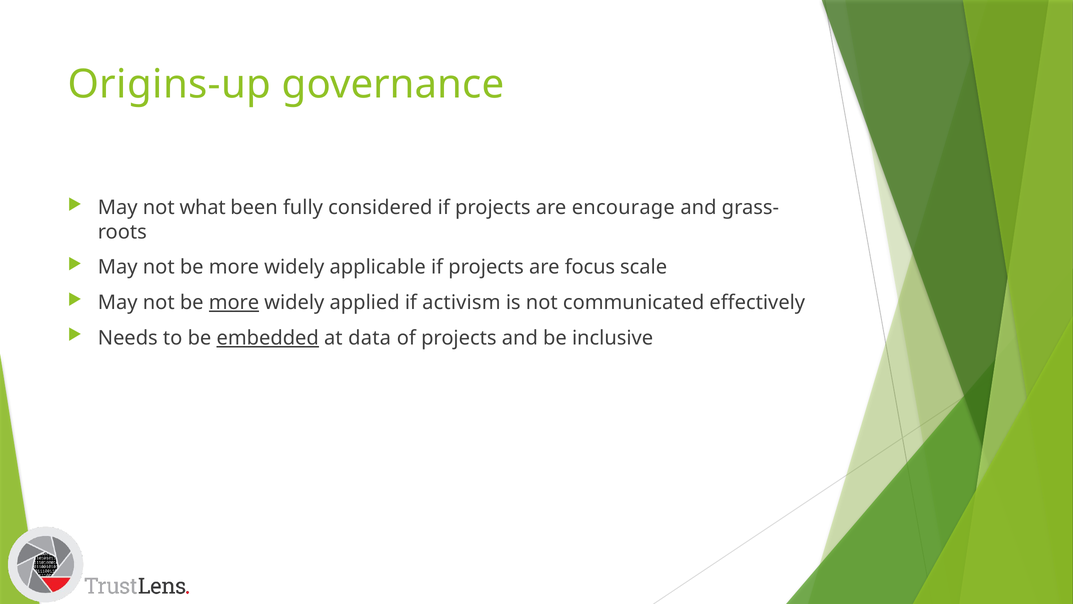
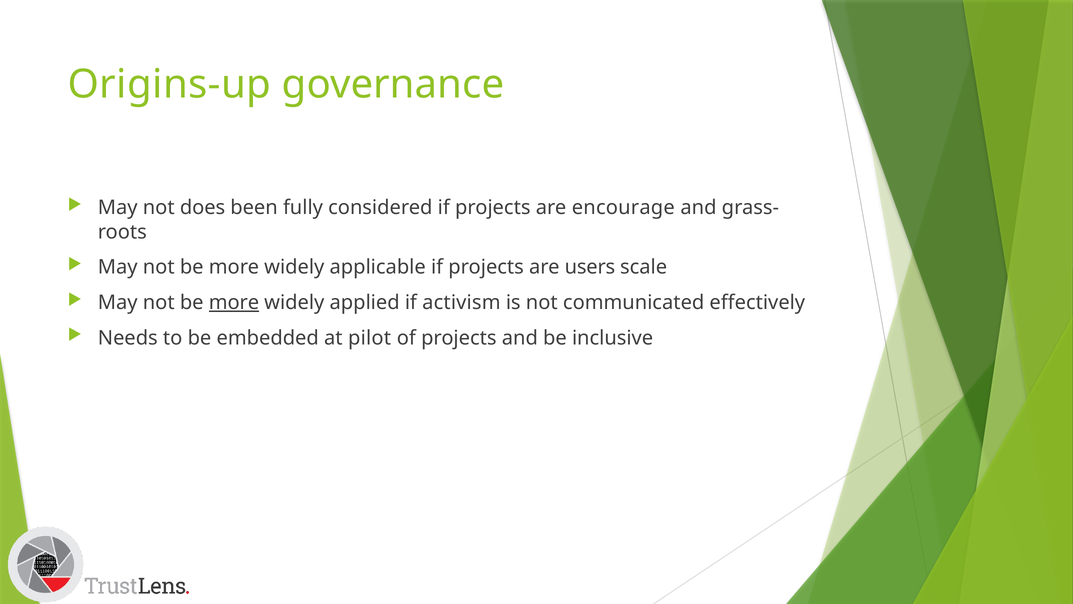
what: what -> does
focus: focus -> users
embedded underline: present -> none
data: data -> pilot
